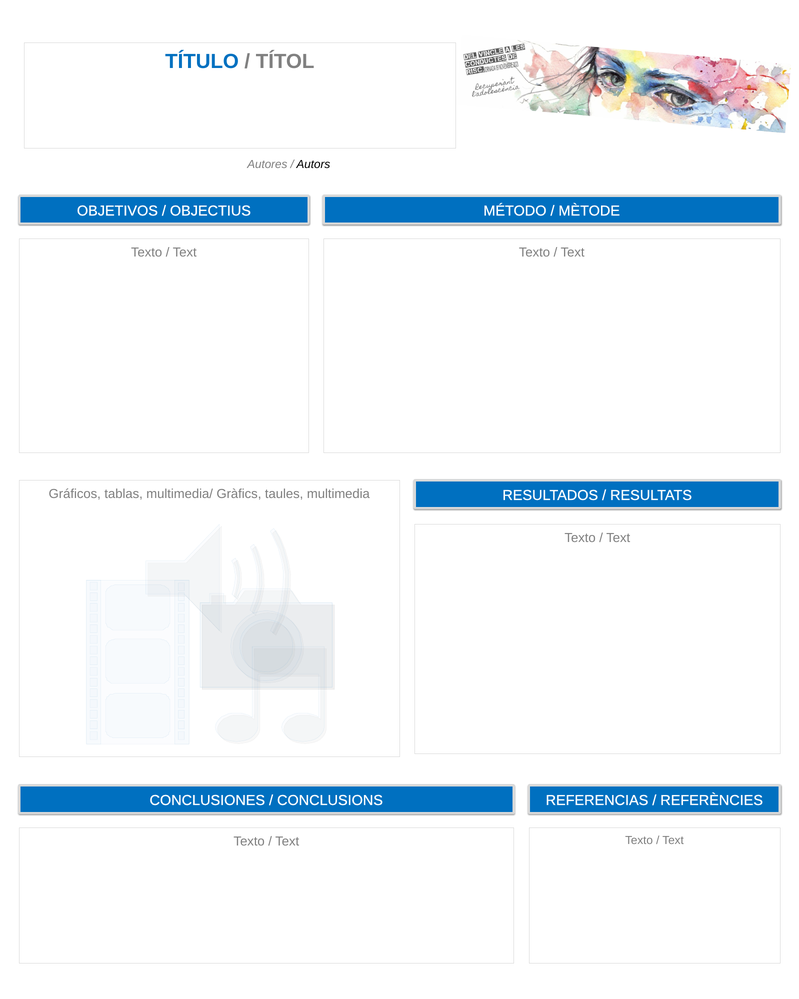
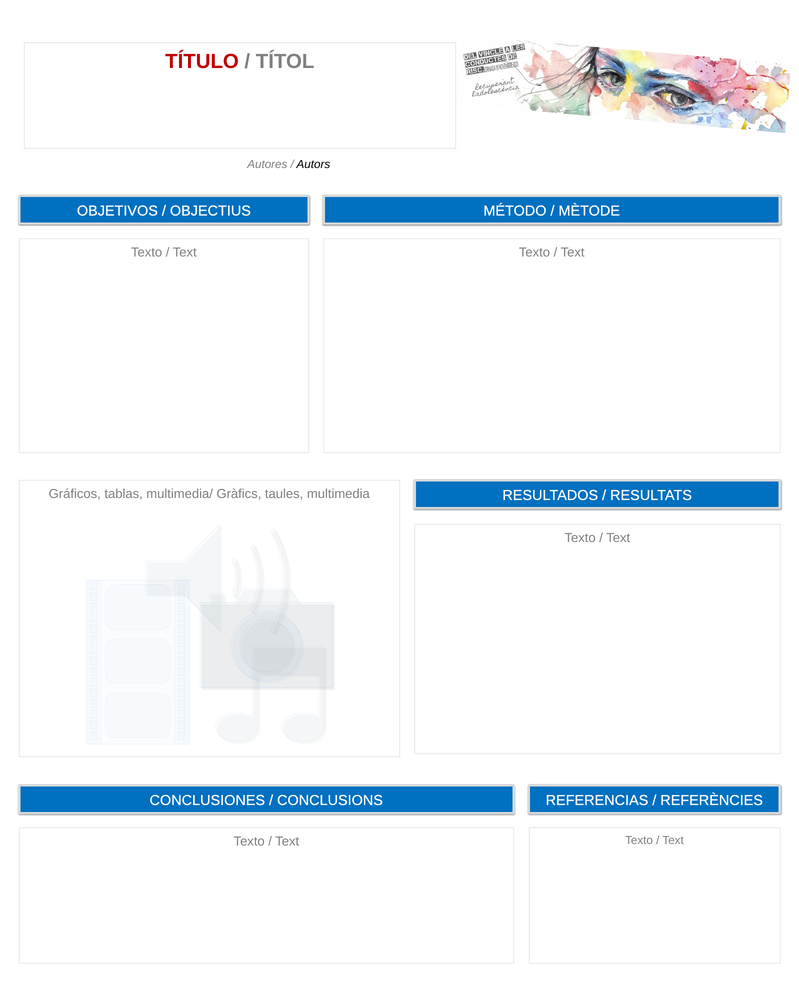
TÍTULO colour: blue -> red
